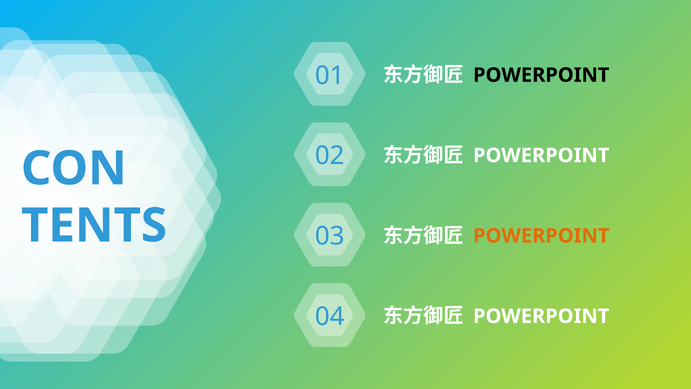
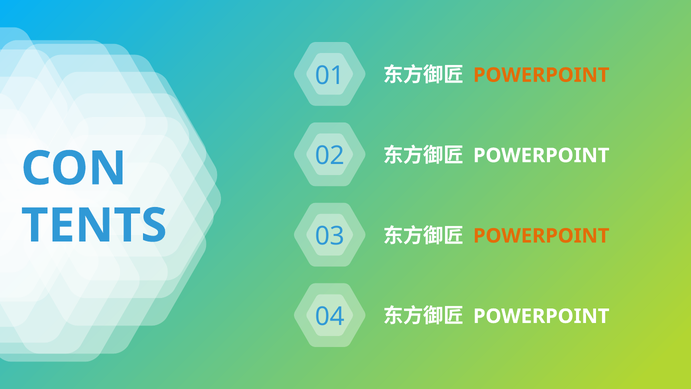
POWERPOINT at (541, 75) colour: black -> orange
